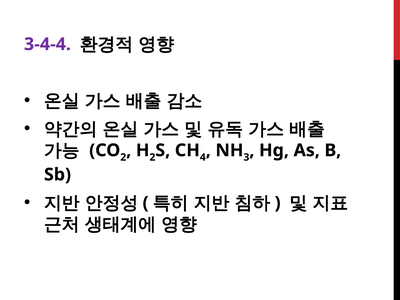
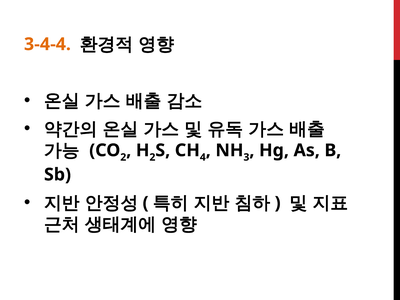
3-4-4 colour: purple -> orange
